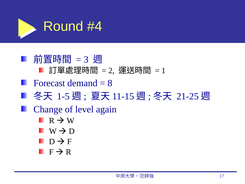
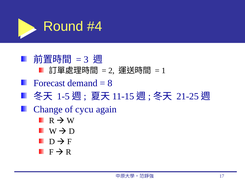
level: level -> cycu
